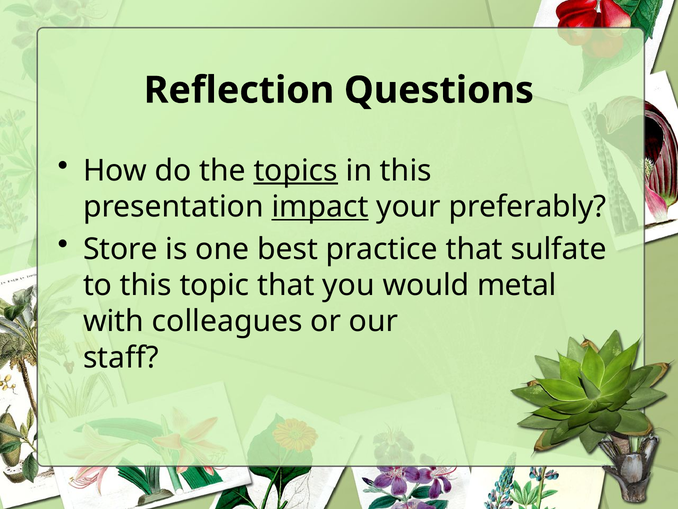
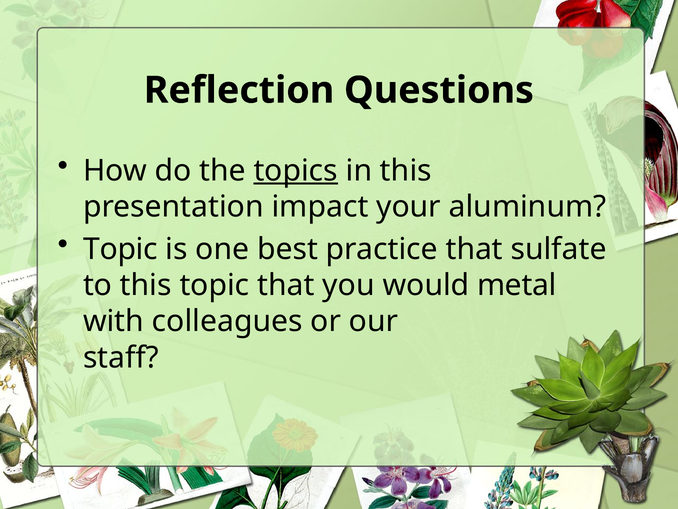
impact underline: present -> none
preferably: preferably -> aluminum
Store at (120, 249): Store -> Topic
